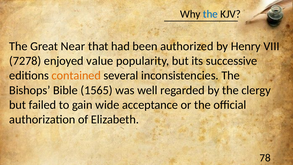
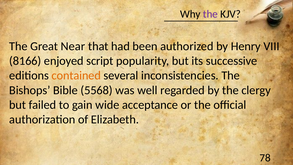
the at (210, 14) colour: blue -> purple
7278: 7278 -> 8166
value: value -> script
1565: 1565 -> 5568
